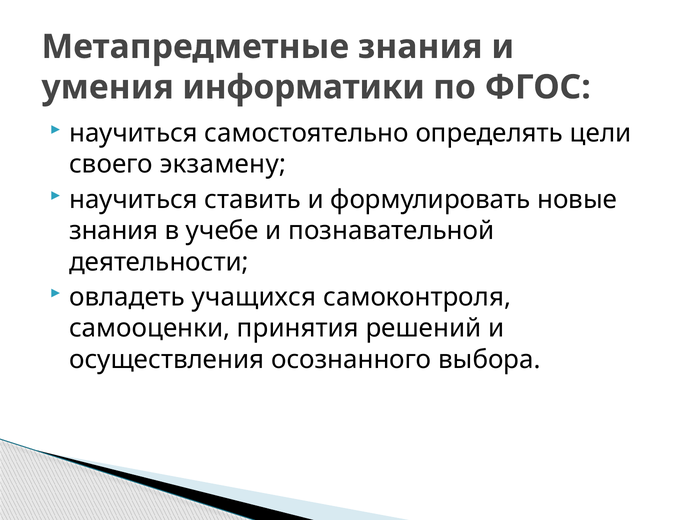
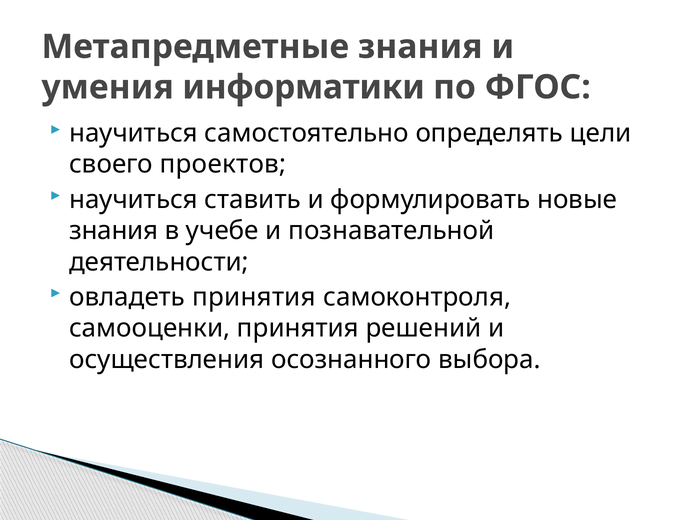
экзамену: экзамену -> проектов
овладеть учащихся: учащихся -> принятия
